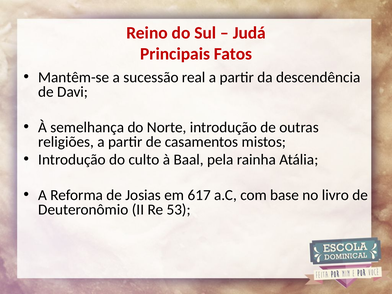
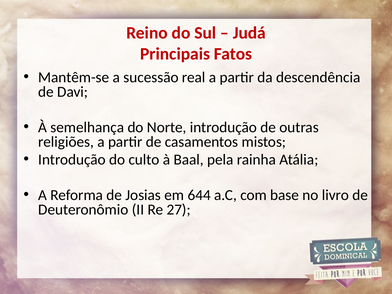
617: 617 -> 644
53: 53 -> 27
